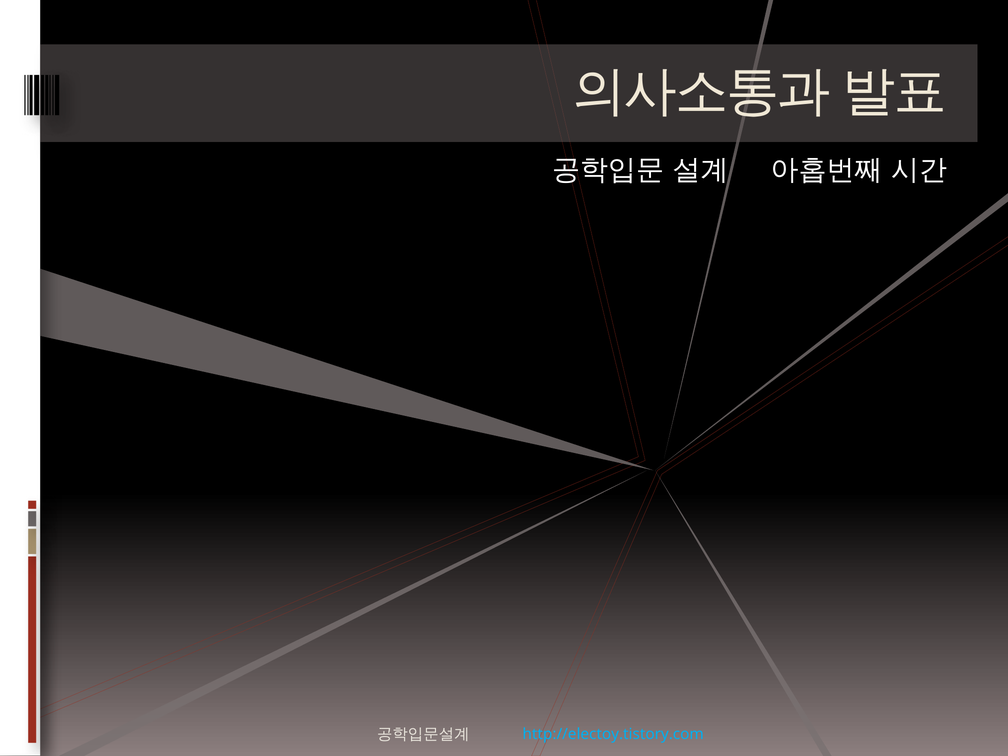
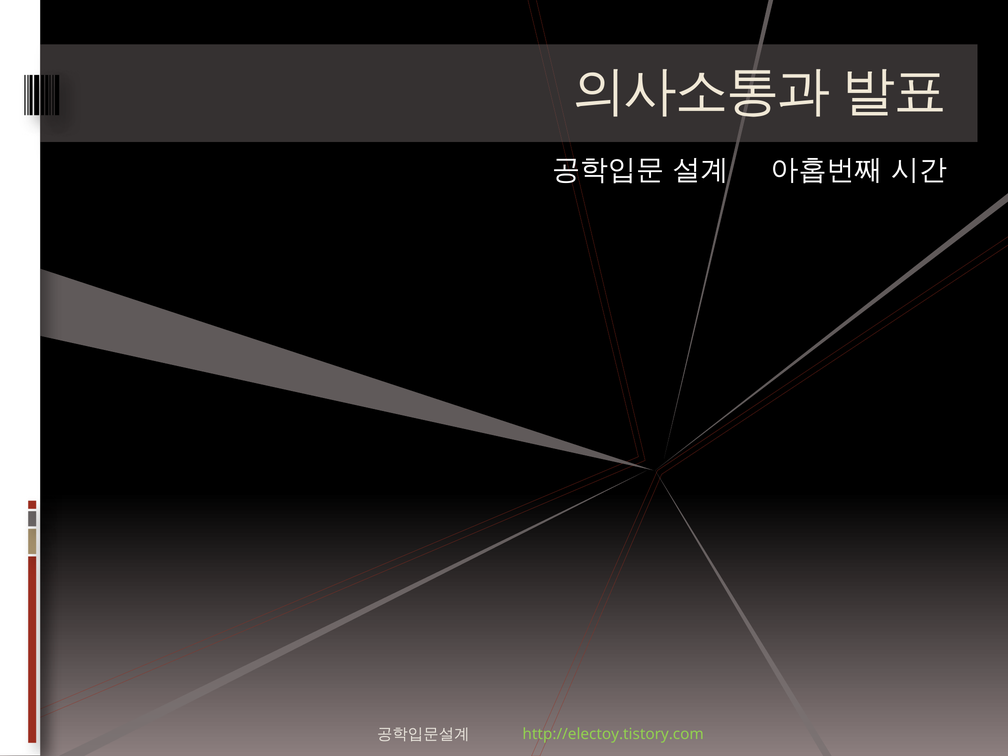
http://electoy.tistory.com colour: light blue -> light green
